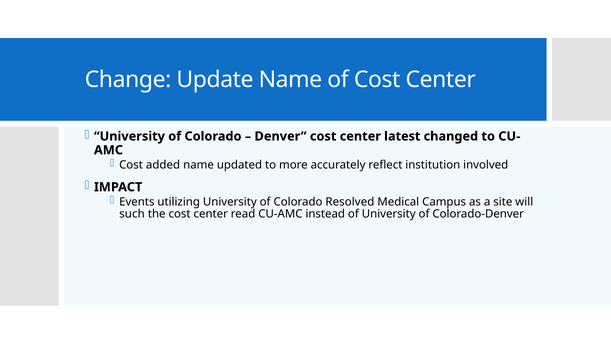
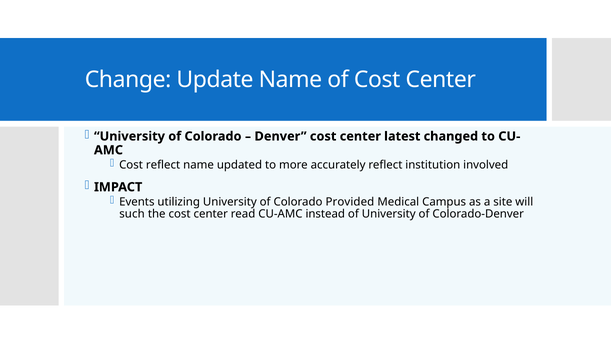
Cost added: added -> reflect
Resolved: Resolved -> Provided
